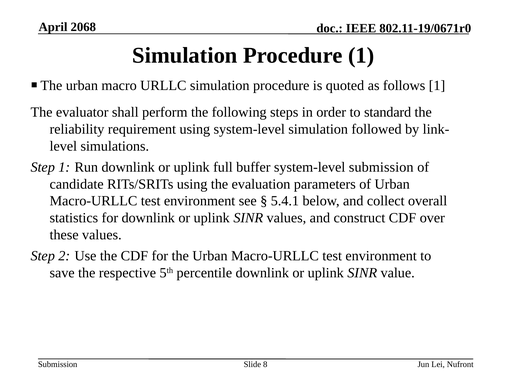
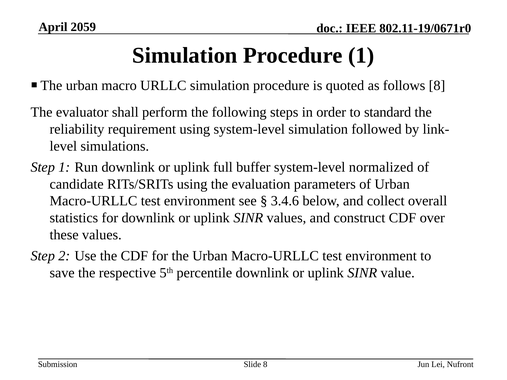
2068: 2068 -> 2059
follows 1: 1 -> 8
system-level submission: submission -> normalized
5.4.1: 5.4.1 -> 3.4.6
